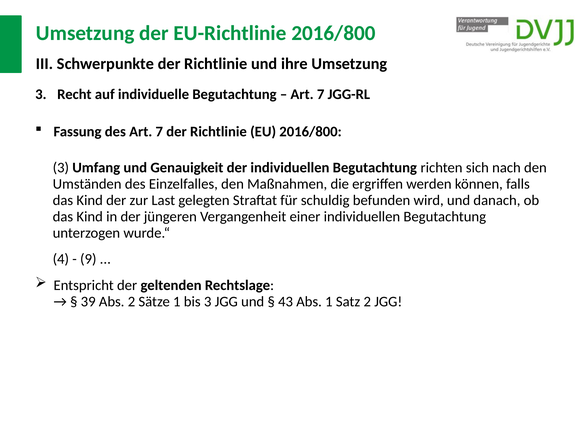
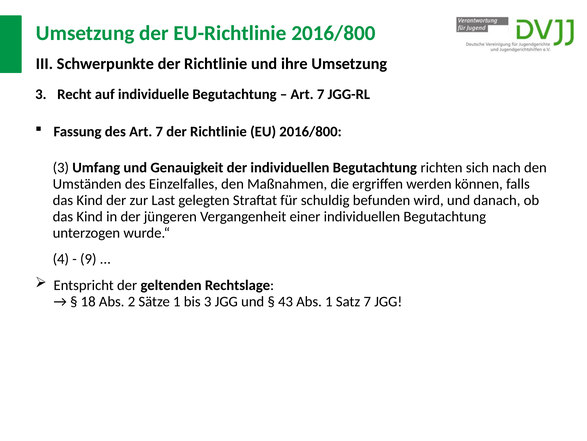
39: 39 -> 18
Satz 2: 2 -> 7
